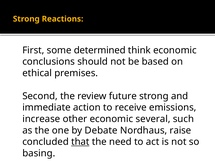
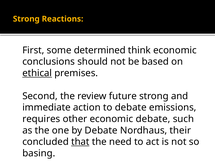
ethical underline: none -> present
to receive: receive -> debate
increase: increase -> requires
economic several: several -> debate
raise: raise -> their
